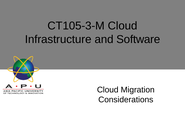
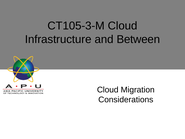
Software: Software -> Between
